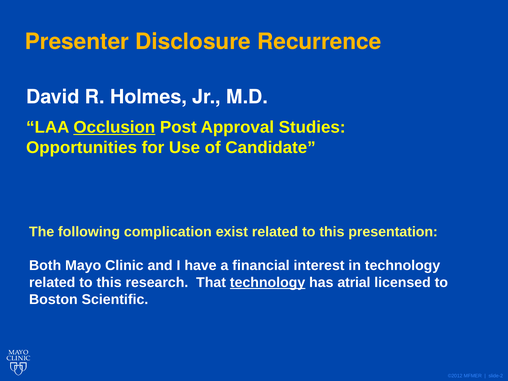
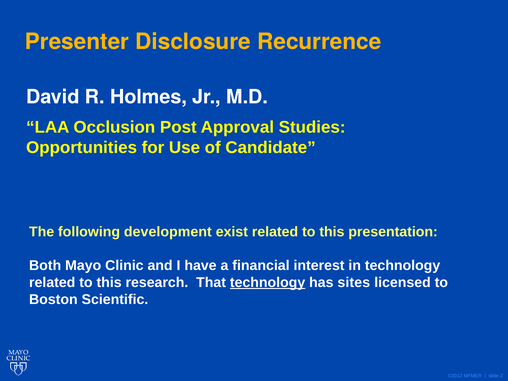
Occlusion underline: present -> none
complication: complication -> development
atrial: atrial -> sites
